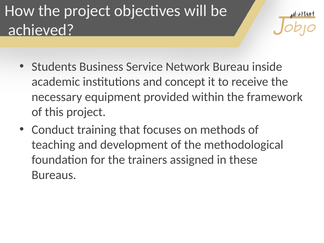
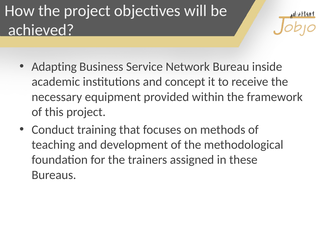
Students: Students -> Adapting
